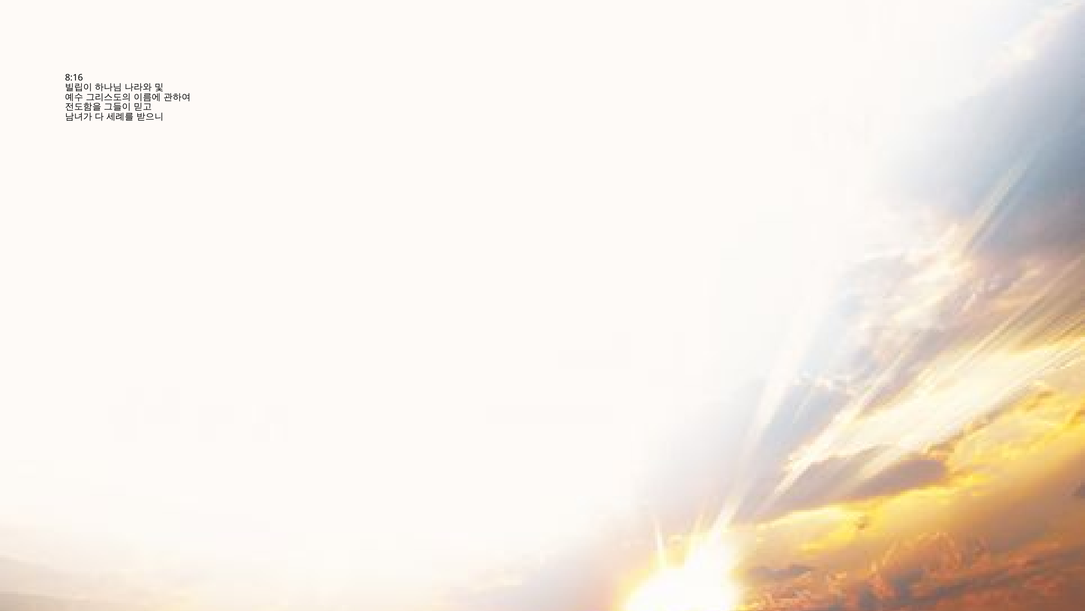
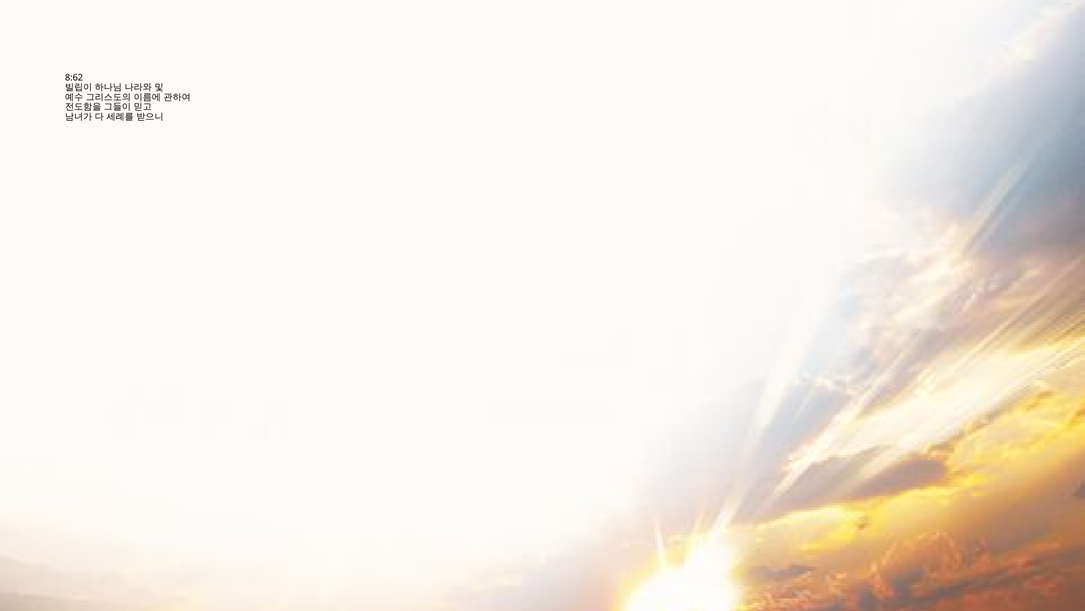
8:16: 8:16 -> 8:62
